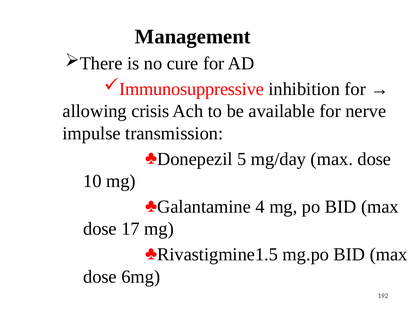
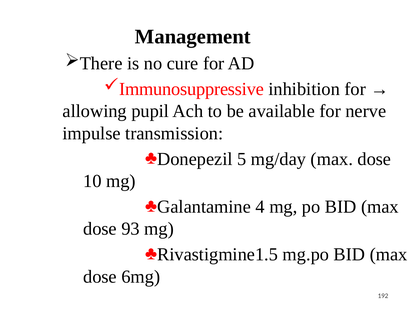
crisis: crisis -> pupil
17: 17 -> 93
